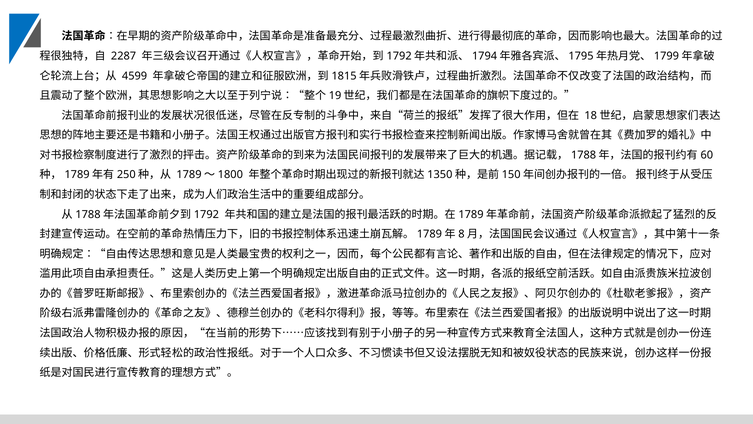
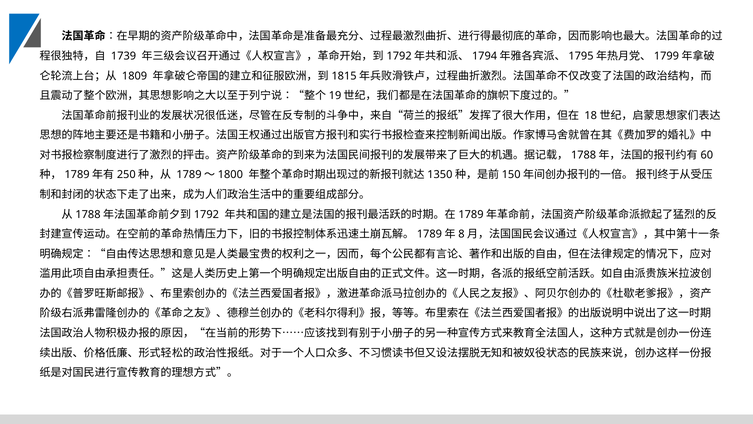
2287: 2287 -> 1739
4599: 4599 -> 1809
